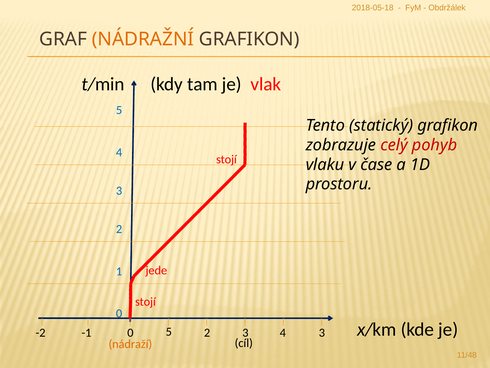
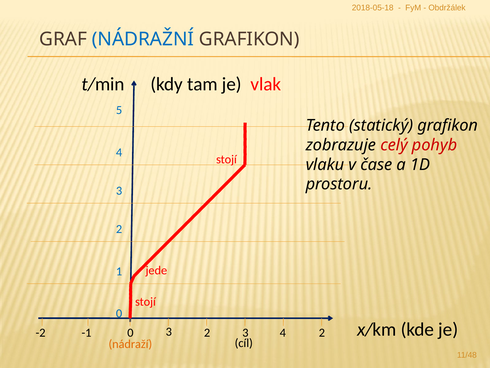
NÁDRAŽNÍ colour: orange -> blue
0 5: 5 -> 3
4 3: 3 -> 2
